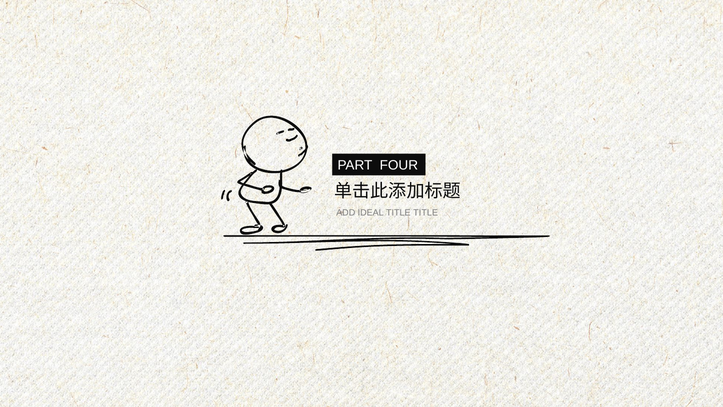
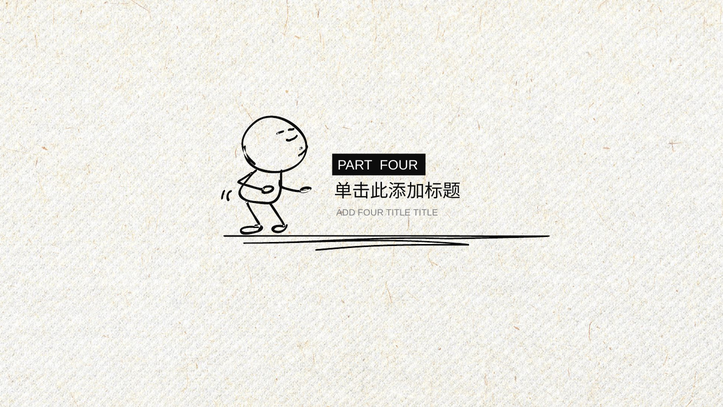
ADD IDEAL: IDEAL -> FOUR
